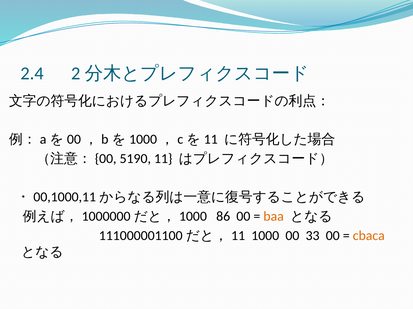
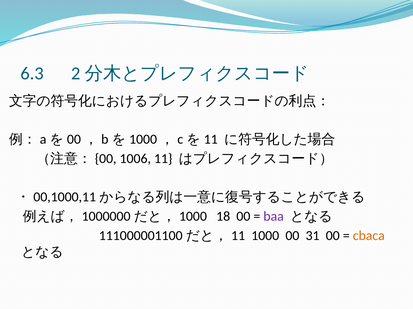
2.4: 2.4 -> 6.3
5190: 5190 -> 1006
86: 86 -> 18
baa colour: orange -> purple
33: 33 -> 31
